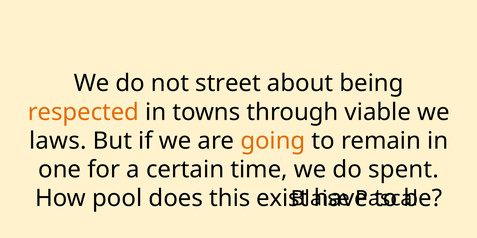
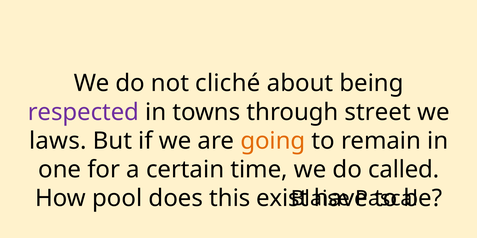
street: street -> cliché
respected colour: orange -> purple
viable: viable -> street
spent: spent -> called
